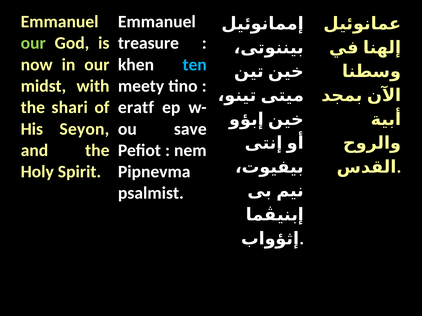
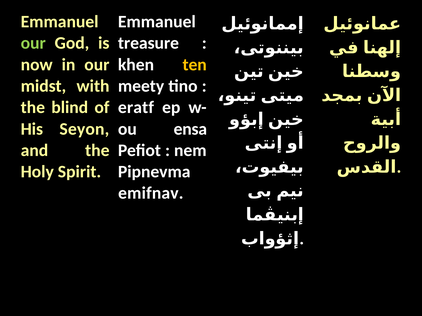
ten colour: light blue -> yellow
shari: shari -> blind
save: save -> ensa
psalmist: psalmist -> emifnav
